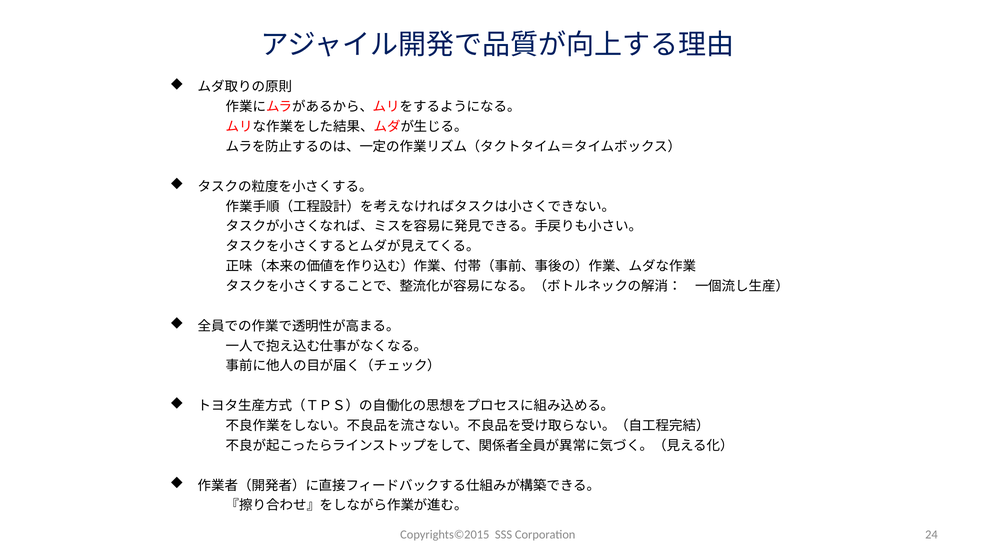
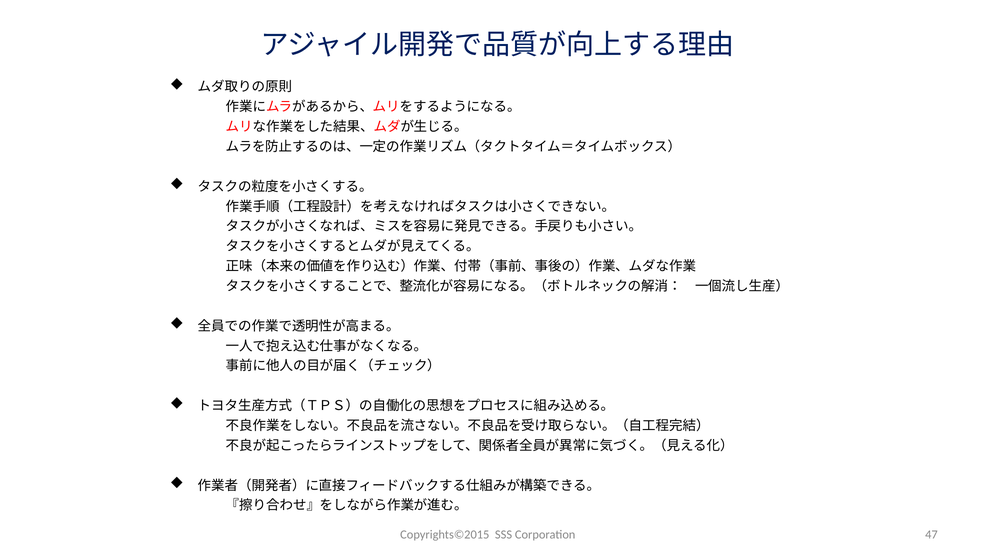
24: 24 -> 47
